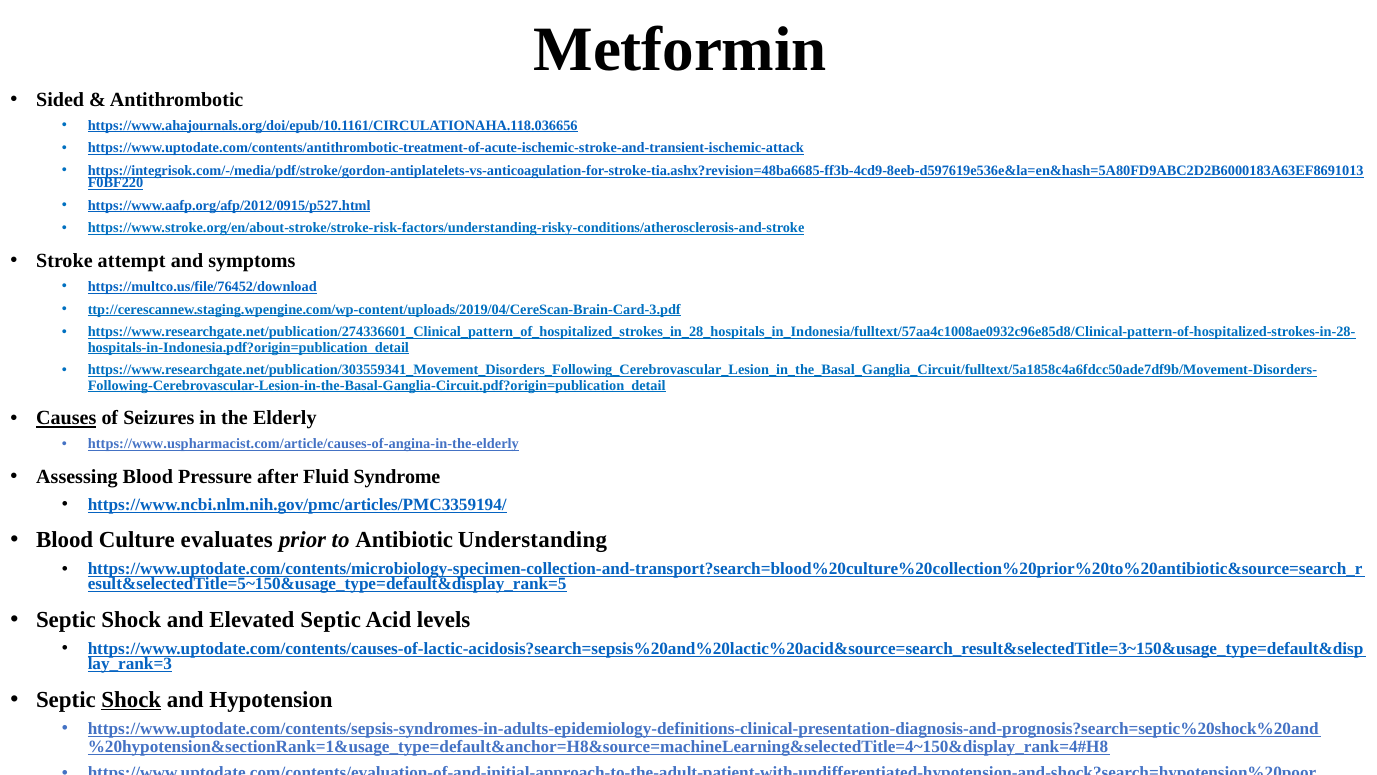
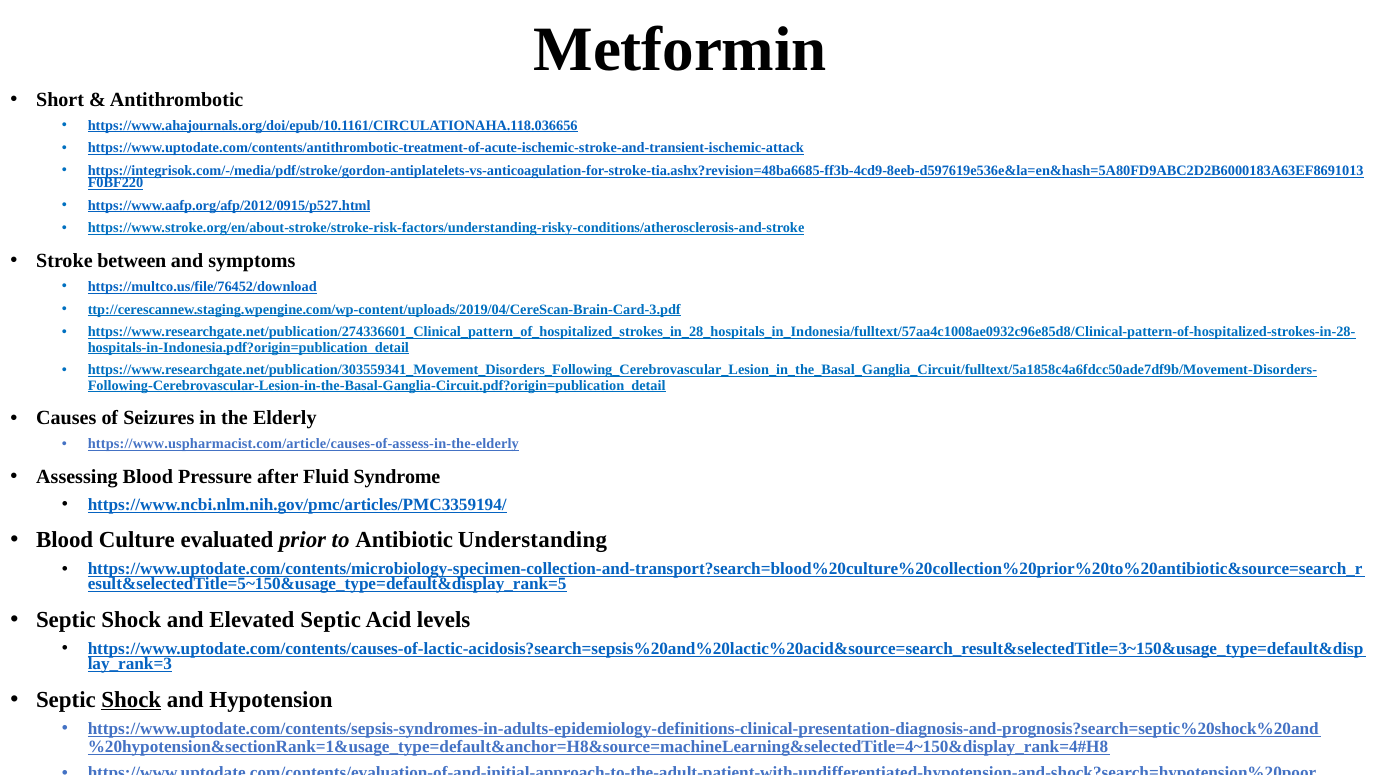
Sided: Sided -> Short
attempt: attempt -> between
Causes underline: present -> none
https://www.uspharmacist.com/article/causes-of-angina-in-the-elderly: https://www.uspharmacist.com/article/causes-of-angina-in-the-elderly -> https://www.uspharmacist.com/article/causes-of-assess-in-the-elderly
evaluates: evaluates -> evaluated
